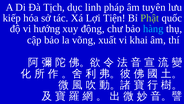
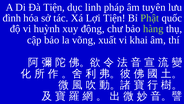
Đà Tịch: Tịch -> Tiện
kiếp: kiếp -> đình
hướng: hướng -> huỳnh
hàng colour: light blue -> light green
